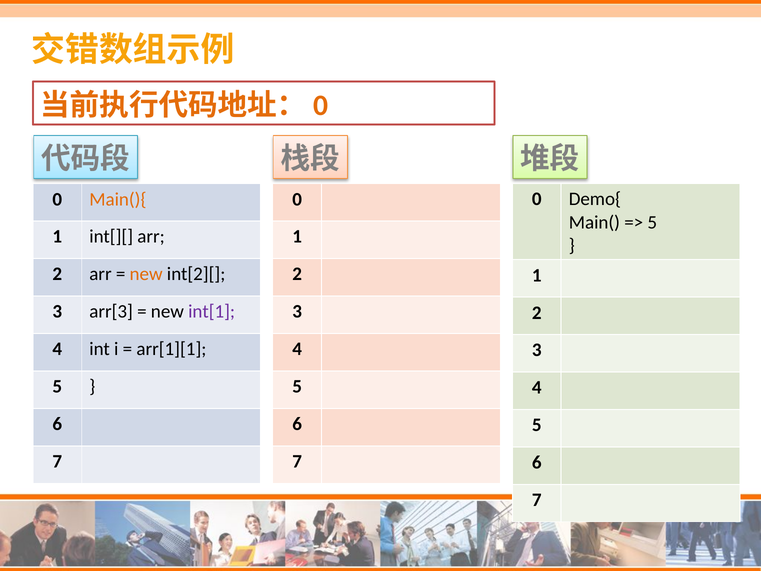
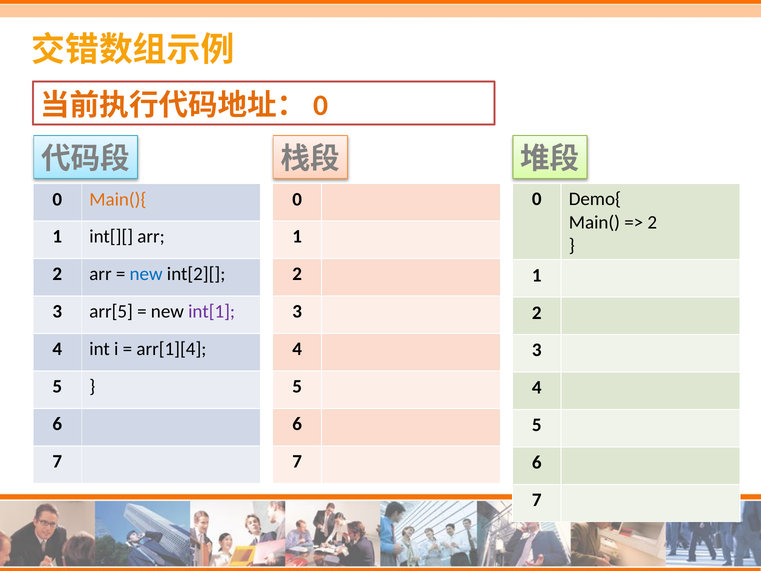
5 at (652, 222): 5 -> 2
new at (146, 274) colour: orange -> blue
arr[3: arr[3 -> arr[5
arr[1][1: arr[1][1 -> arr[1][4
